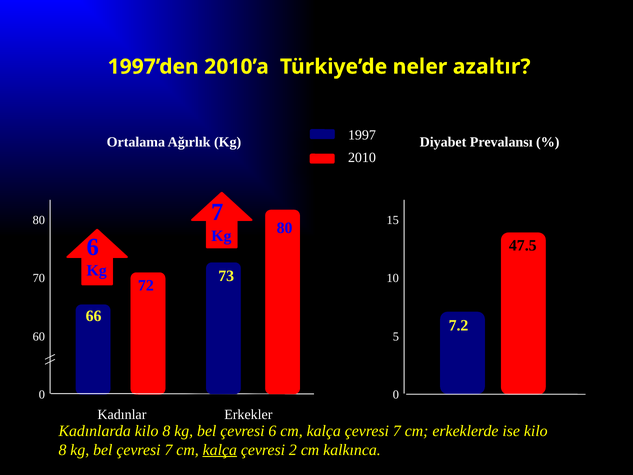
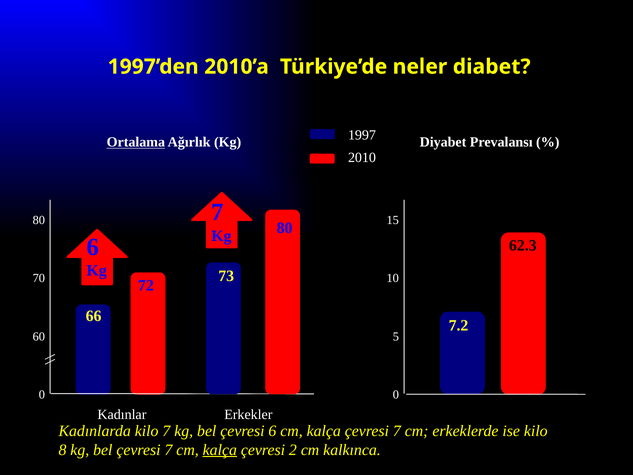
azaltır: azaltır -> diabet
Ortalama underline: none -> present
47.5: 47.5 -> 62.3
Kadınlarda kilo 8: 8 -> 7
